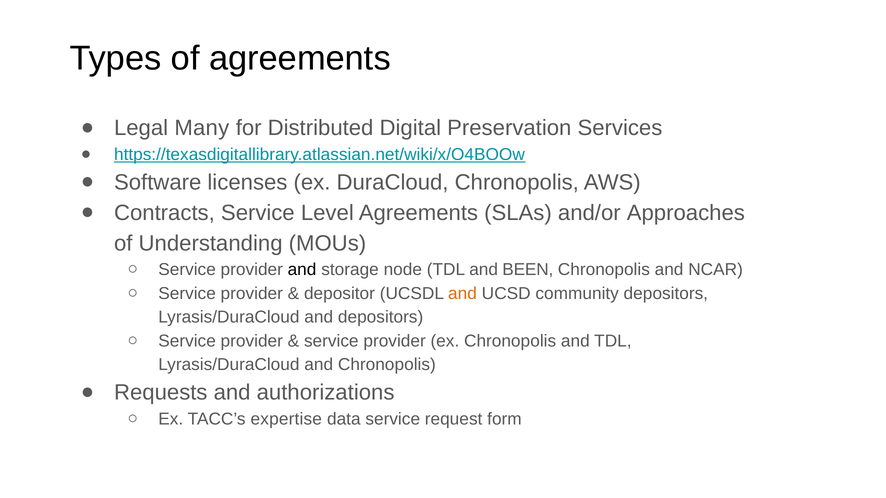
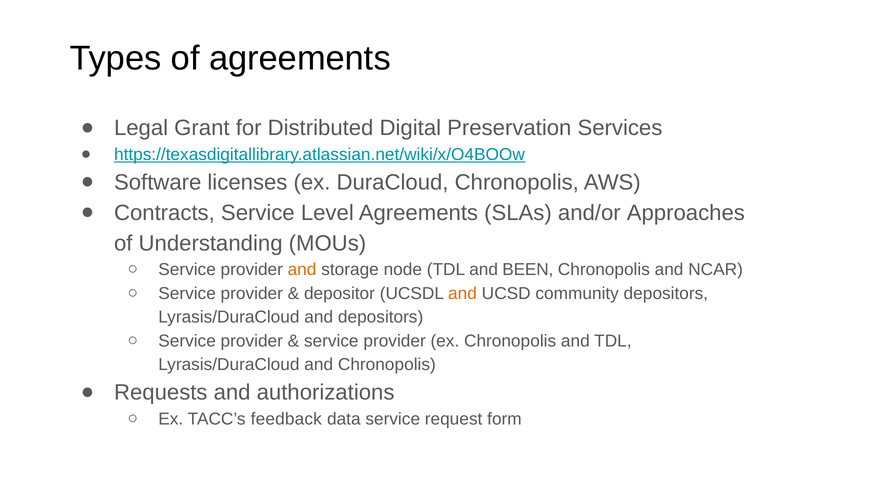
Many: Many -> Grant
and at (302, 270) colour: black -> orange
expertise: expertise -> feedback
